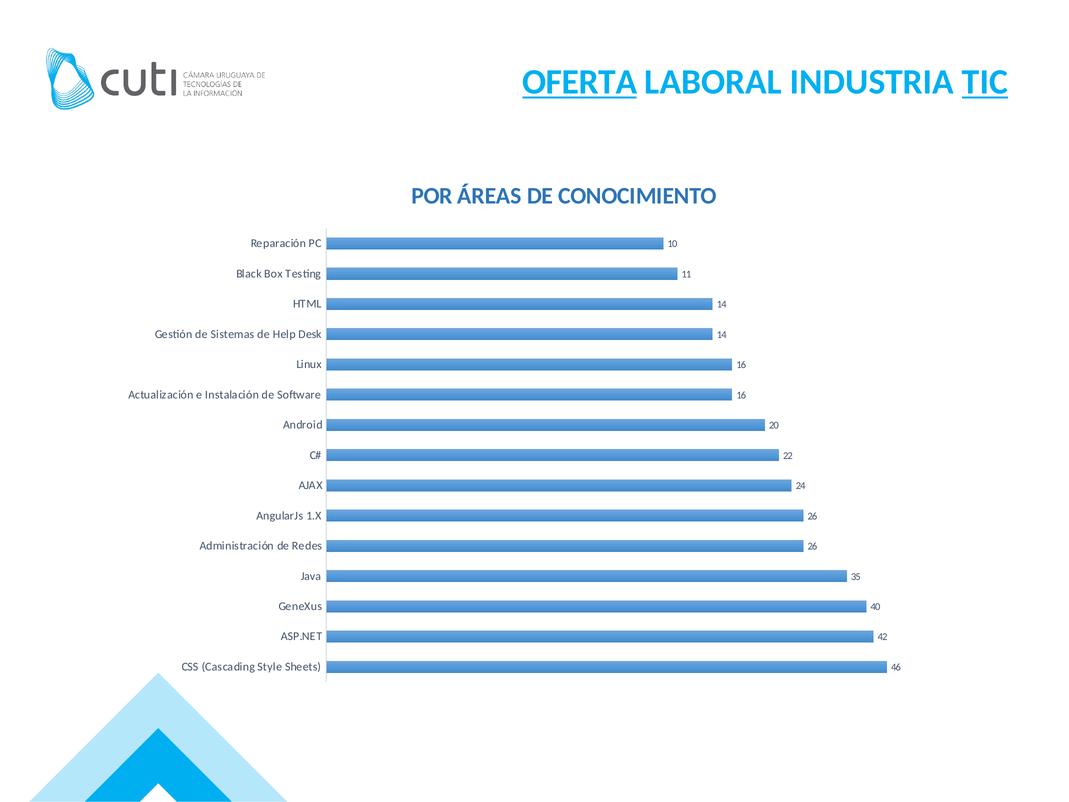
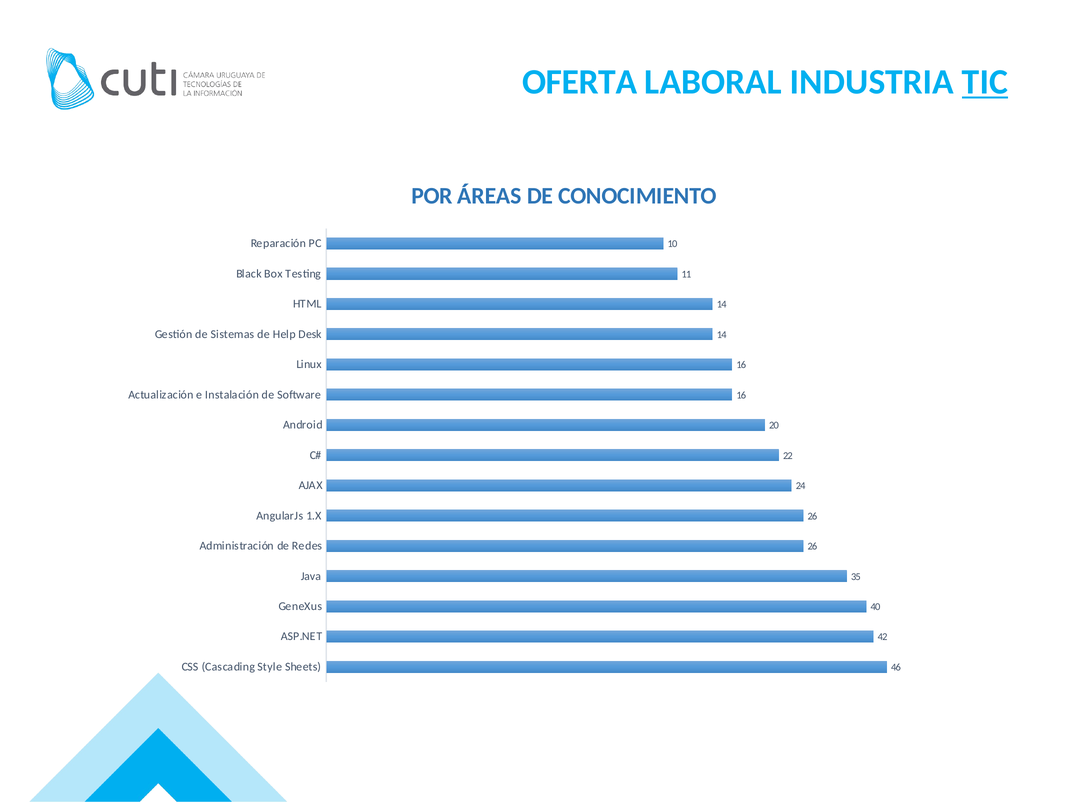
OFERTA underline: present -> none
